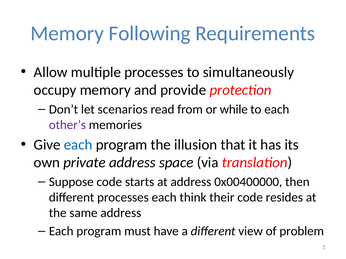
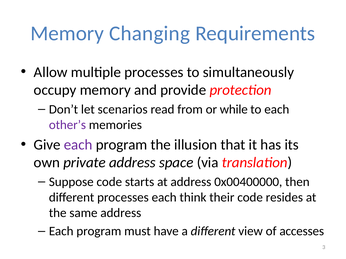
Following: Following -> Changing
each at (78, 145) colour: blue -> purple
problem: problem -> accesses
